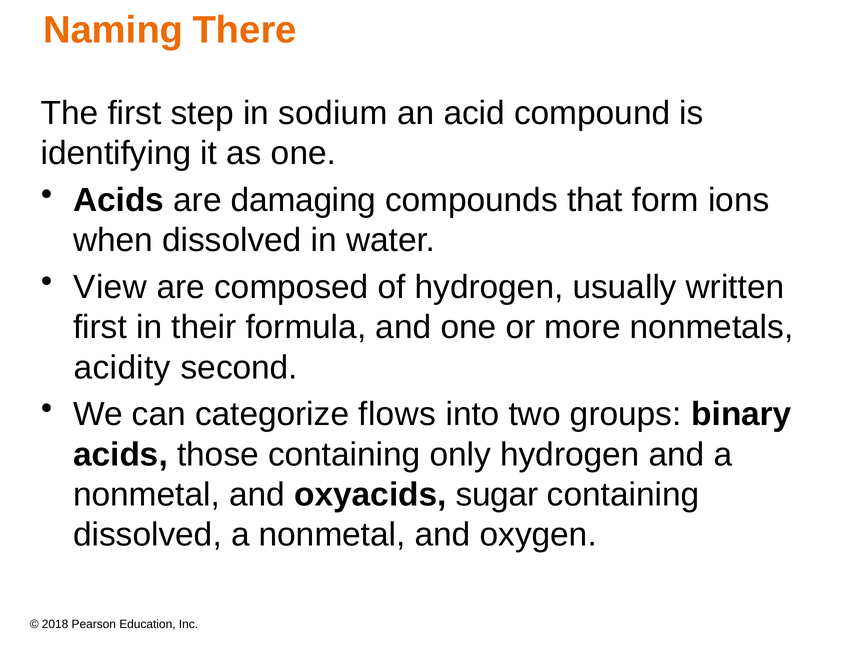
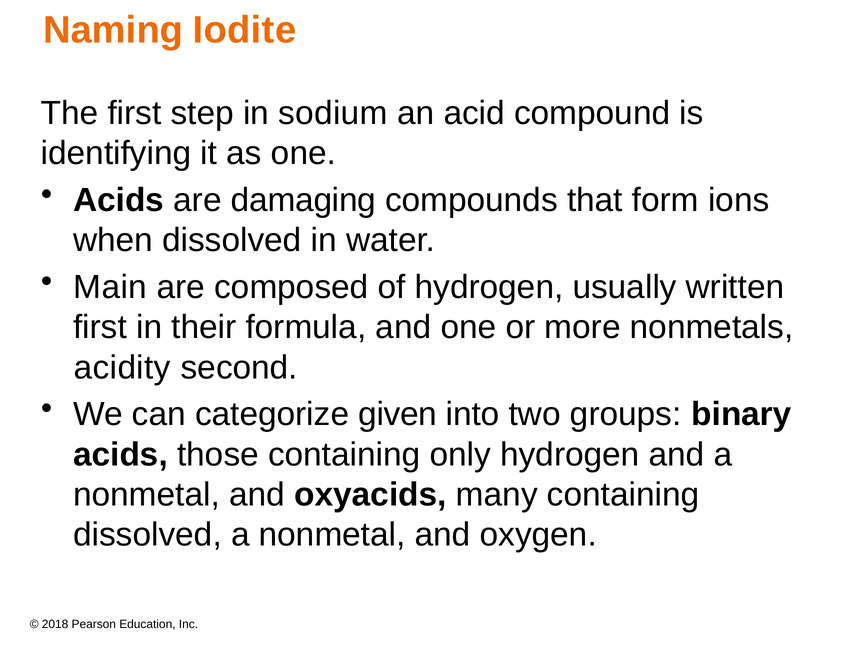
There: There -> Iodite
View: View -> Main
flows: flows -> given
sugar: sugar -> many
